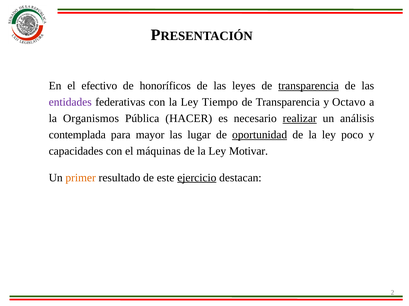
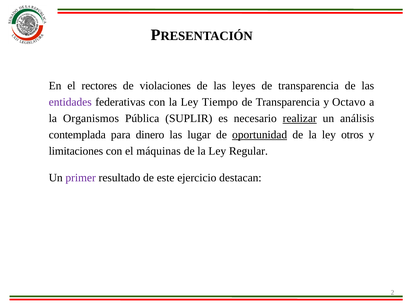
efectivo: efectivo -> rectores
honoríficos: honoríficos -> violaciones
transparencia at (309, 86) underline: present -> none
HACER: HACER -> SUPLIR
mayor: mayor -> dinero
poco: poco -> otros
capacidades: capacidades -> limitaciones
Motivar: Motivar -> Regular
primer colour: orange -> purple
ejercicio underline: present -> none
